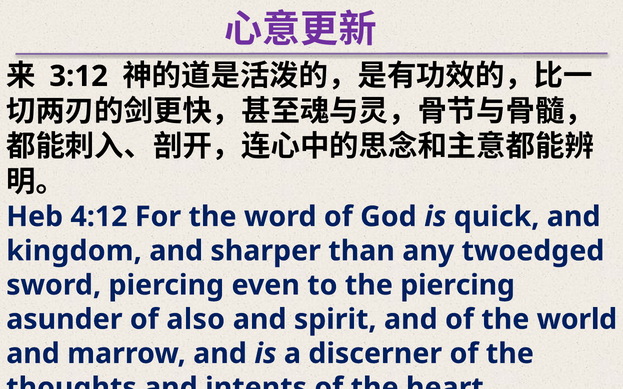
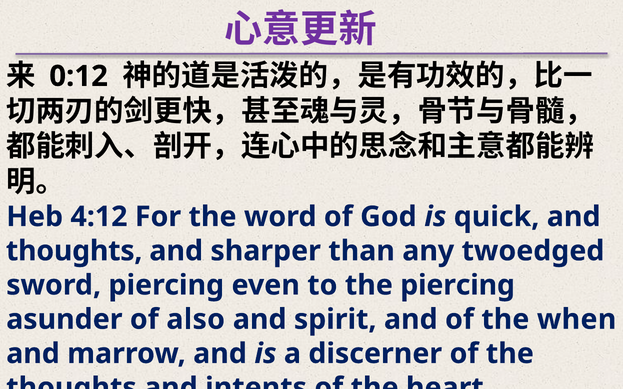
3:12: 3:12 -> 0:12
kingdom at (74, 251): kingdom -> thoughts
world: world -> when
